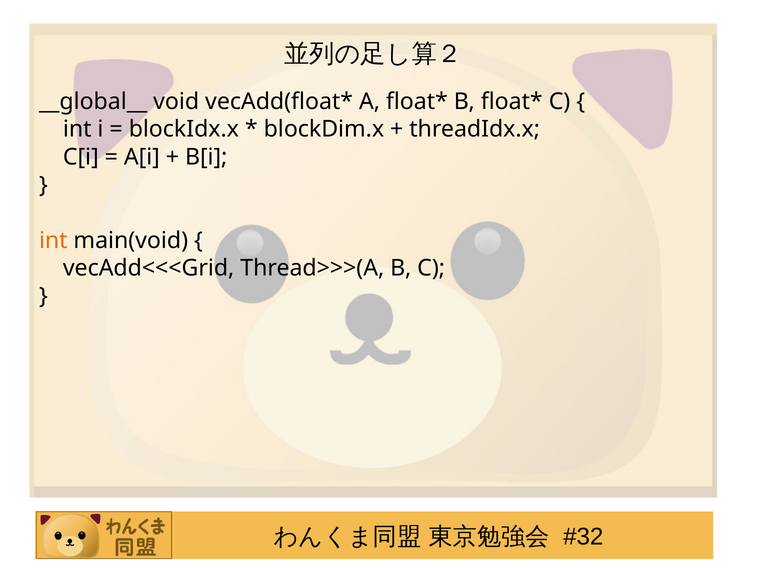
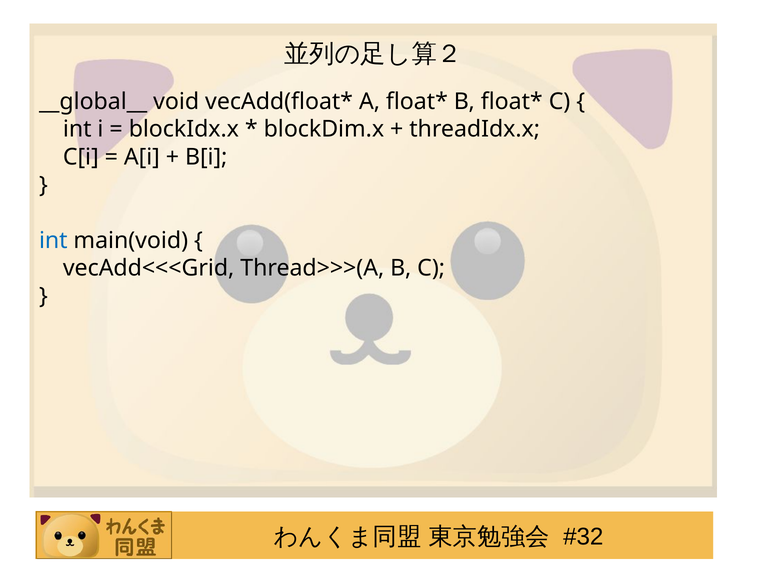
int at (53, 240) colour: orange -> blue
